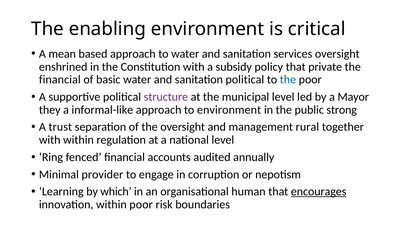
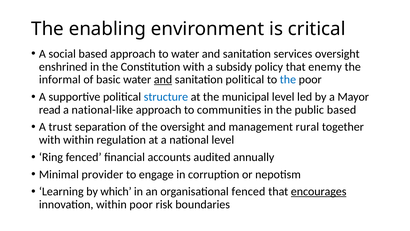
mean: mean -> social
private: private -> enemy
financial at (60, 80): financial -> informal
and at (163, 80) underline: none -> present
structure colour: purple -> blue
they: they -> read
informal-like: informal-like -> national-like
to environment: environment -> communities
public strong: strong -> based
organisational human: human -> fenced
